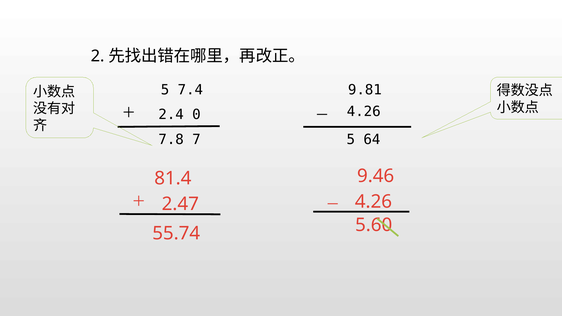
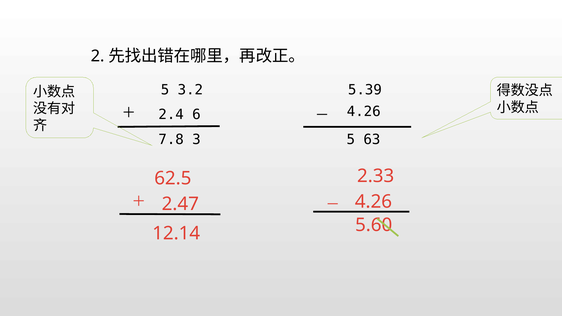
7.4: 7.4 -> 3.2
9.81: 9.81 -> 5.39
0: 0 -> 6
7: 7 -> 3
64: 64 -> 63
9.46: 9.46 -> 2.33
81.4: 81.4 -> 62.5
55.74: 55.74 -> 12.14
